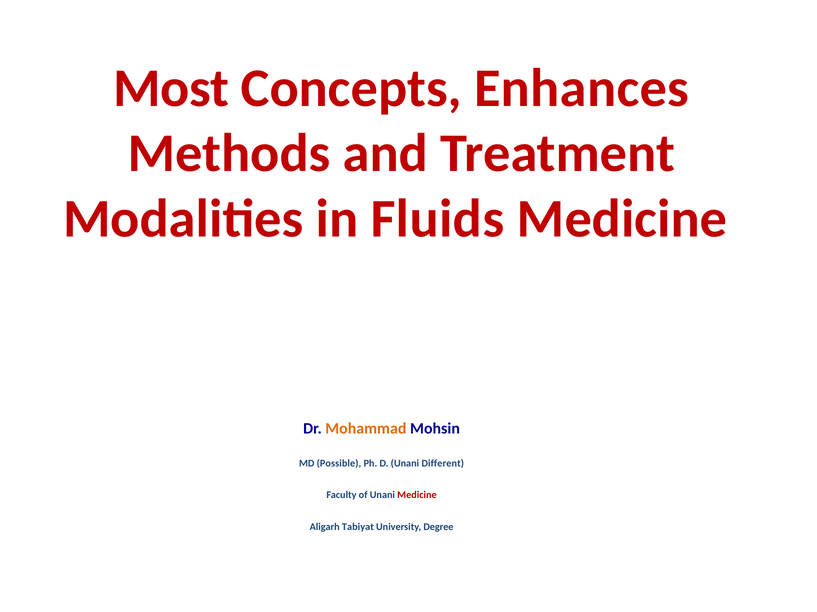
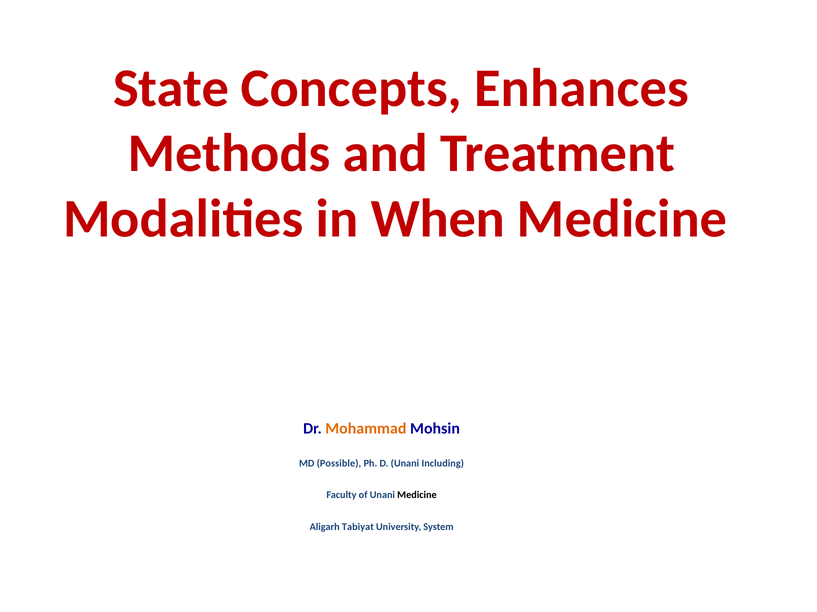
Most: Most -> State
Fluids: Fluids -> When
Different: Different -> Including
Medicine at (417, 496) colour: red -> black
Degree: Degree -> System
